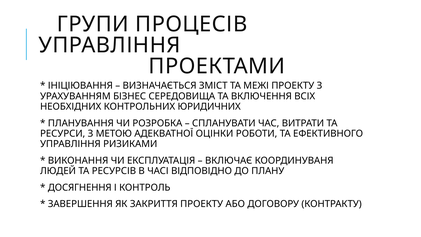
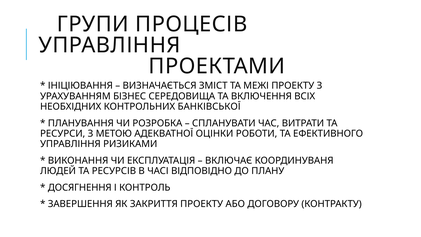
ЮРИДИЧНИХ: ЮРИДИЧНИХ -> БАНКІВСЬКОЇ
